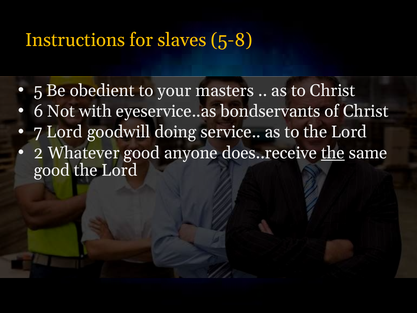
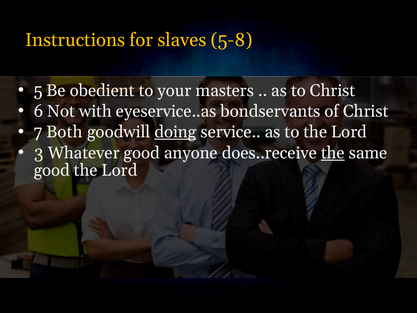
7 Lord: Lord -> Both
doing underline: none -> present
2: 2 -> 3
